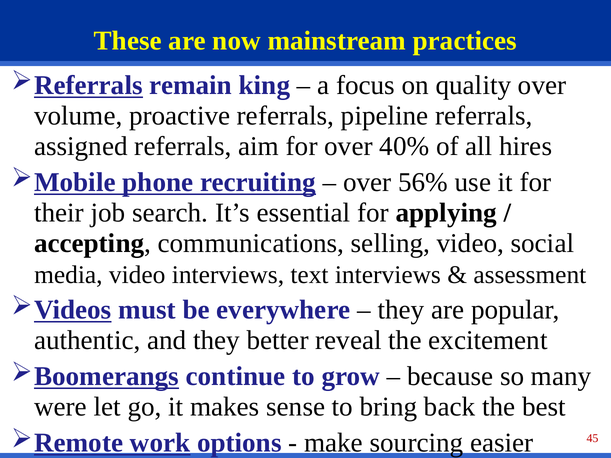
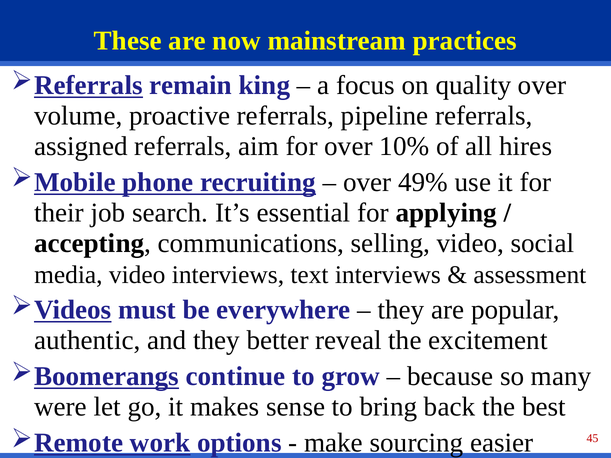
40%: 40% -> 10%
56%: 56% -> 49%
